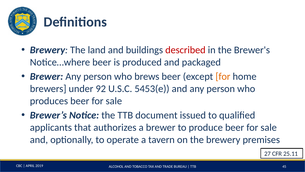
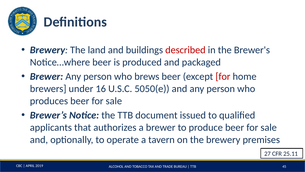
for at (223, 76) colour: orange -> red
92: 92 -> 16
5453(e: 5453(e -> 5050(e
